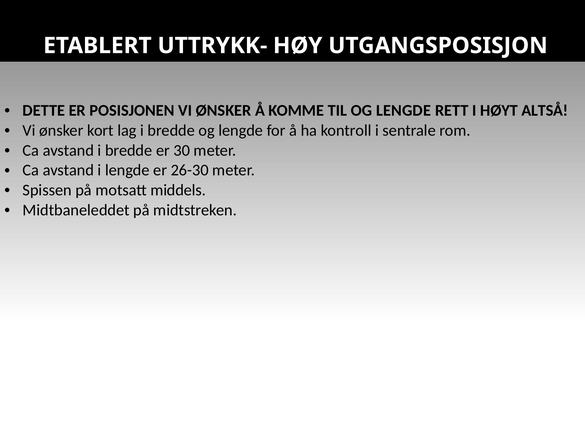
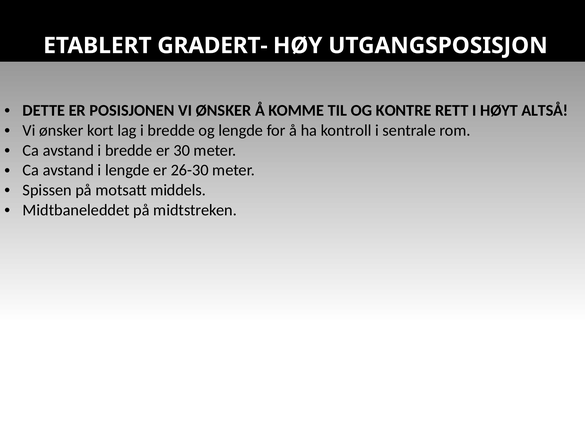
UTTRYKK-: UTTRYKK- -> GRADERT-
TIL OG LENGDE: LENGDE -> KONTRE
